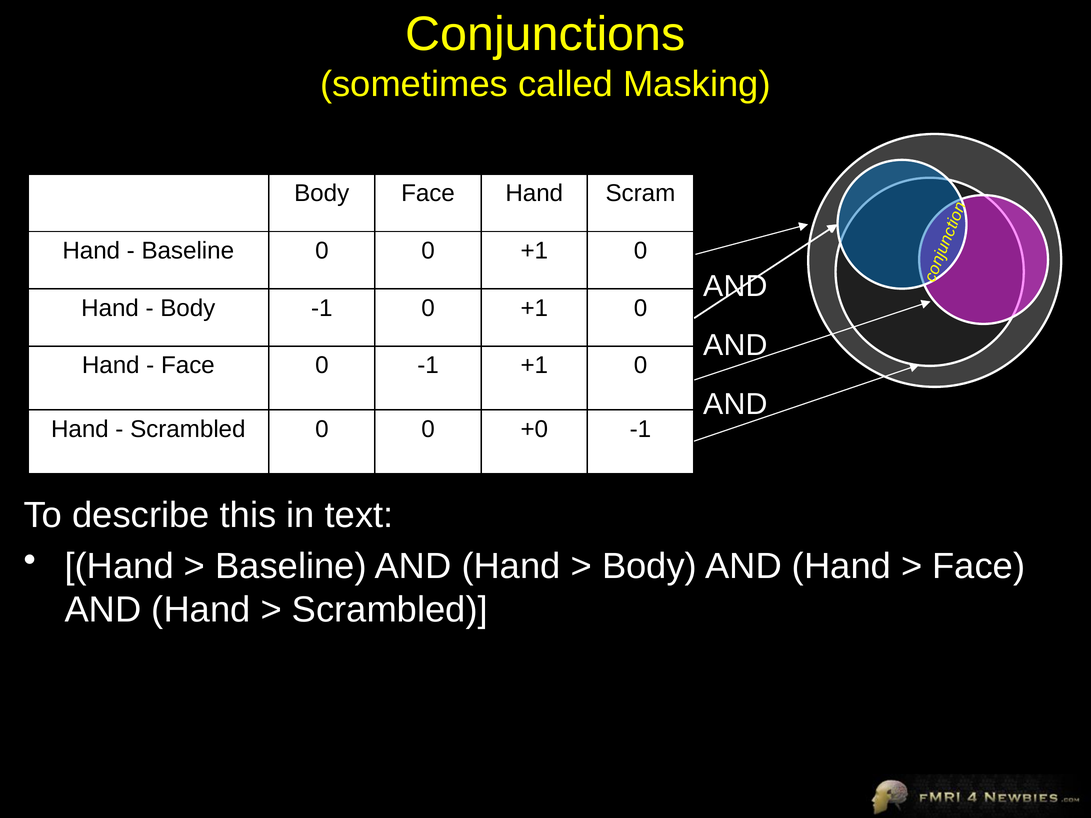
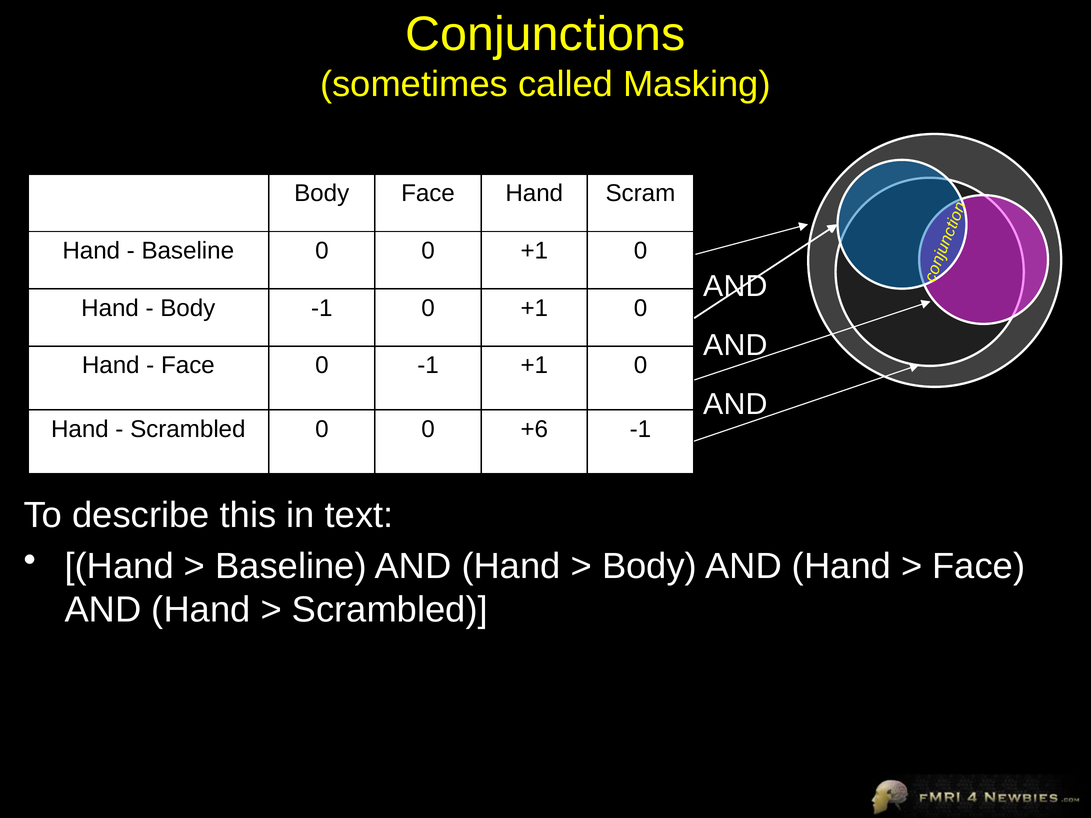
+0: +0 -> +6
